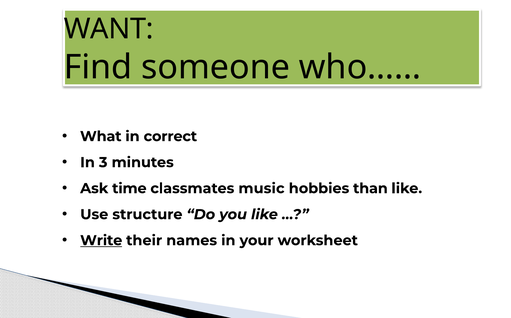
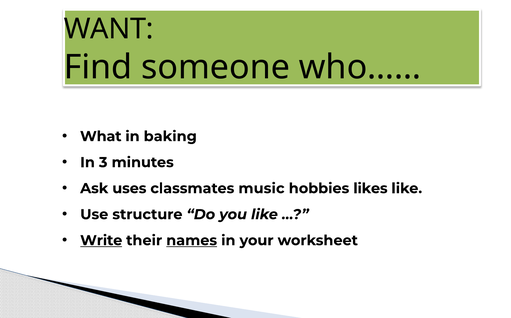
correct: correct -> baking
time: time -> uses
than: than -> likes
names underline: none -> present
